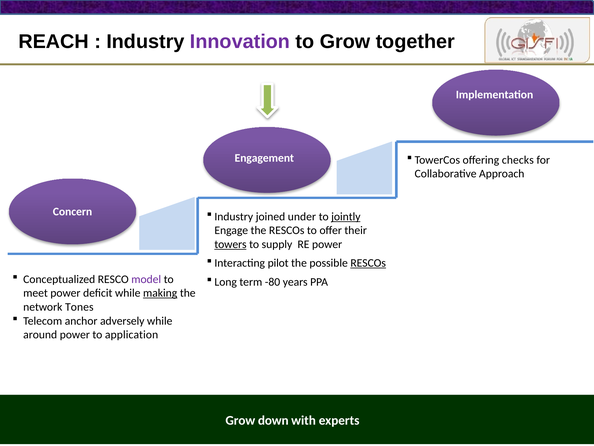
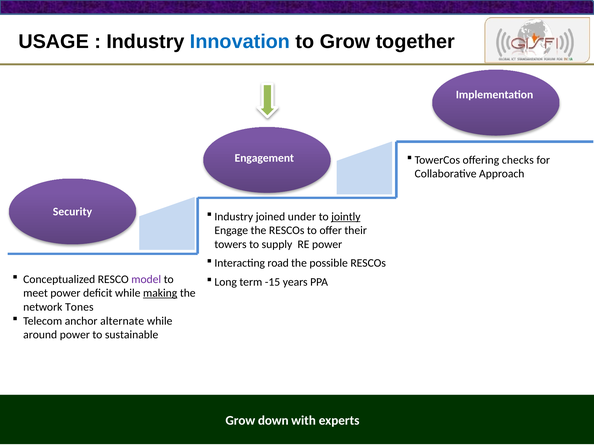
REACH: REACH -> USAGE
Innovation colour: purple -> blue
Concern: Concern -> Security
towers underline: present -> none
pilot: pilot -> road
RESCOs at (368, 263) underline: present -> none
-80: -80 -> -15
adversely: adversely -> alternate
application: application -> sustainable
